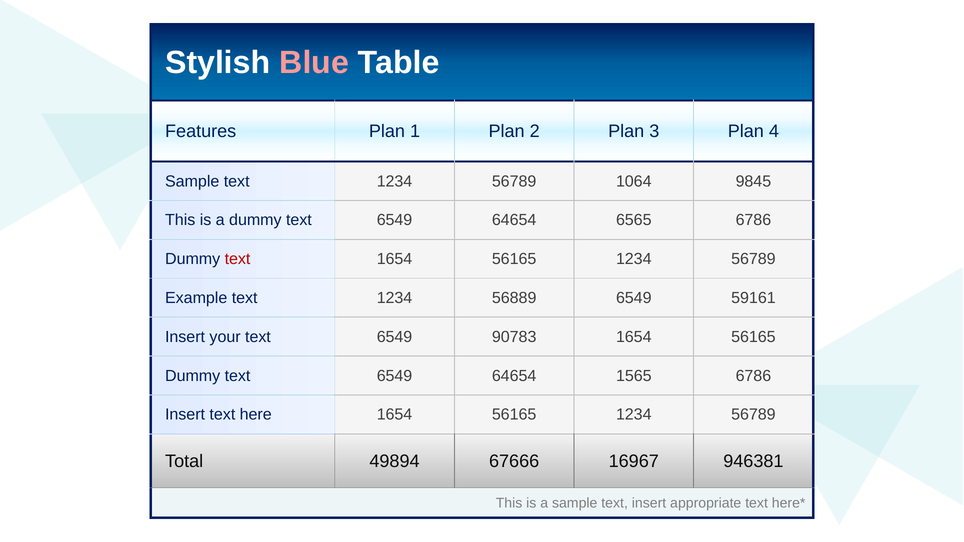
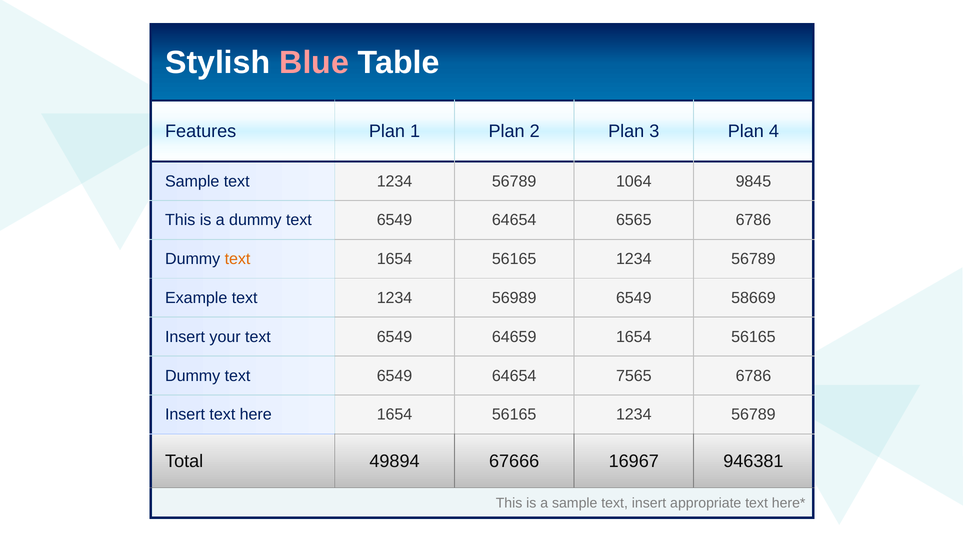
text at (238, 259) colour: red -> orange
56889: 56889 -> 56989
59161: 59161 -> 58669
90783: 90783 -> 64659
1565: 1565 -> 7565
